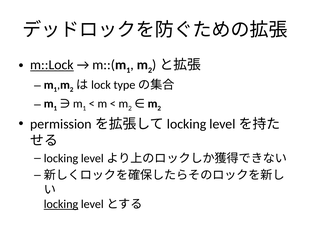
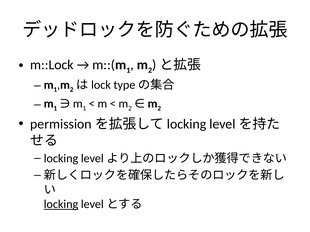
m::Lock underline: present -> none
